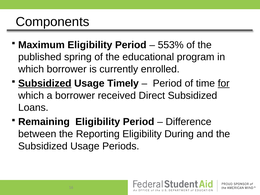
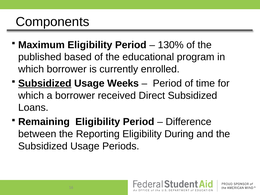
553%: 553% -> 130%
spring: spring -> based
Timely: Timely -> Weeks
for underline: present -> none
